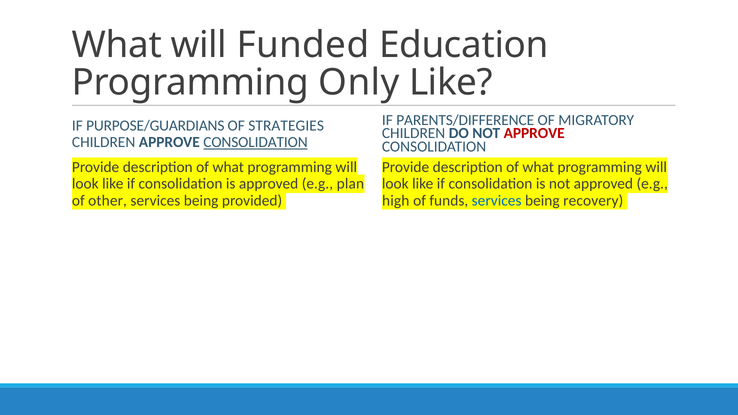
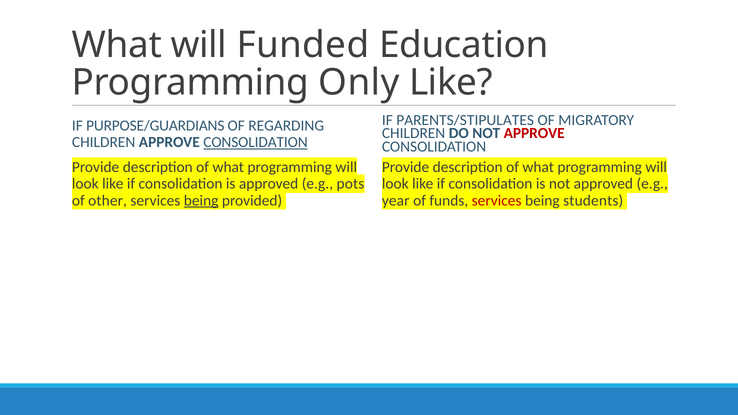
PARENTS/DIFFERENCE: PARENTS/DIFFERENCE -> PARENTS/STIPULATES
STRATEGIES: STRATEGIES -> REGARDING
plan: plan -> pots
being at (201, 201) underline: none -> present
high: high -> year
services at (497, 201) colour: blue -> red
recovery: recovery -> students
